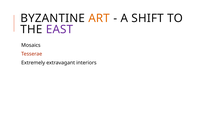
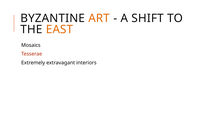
EAST colour: purple -> orange
